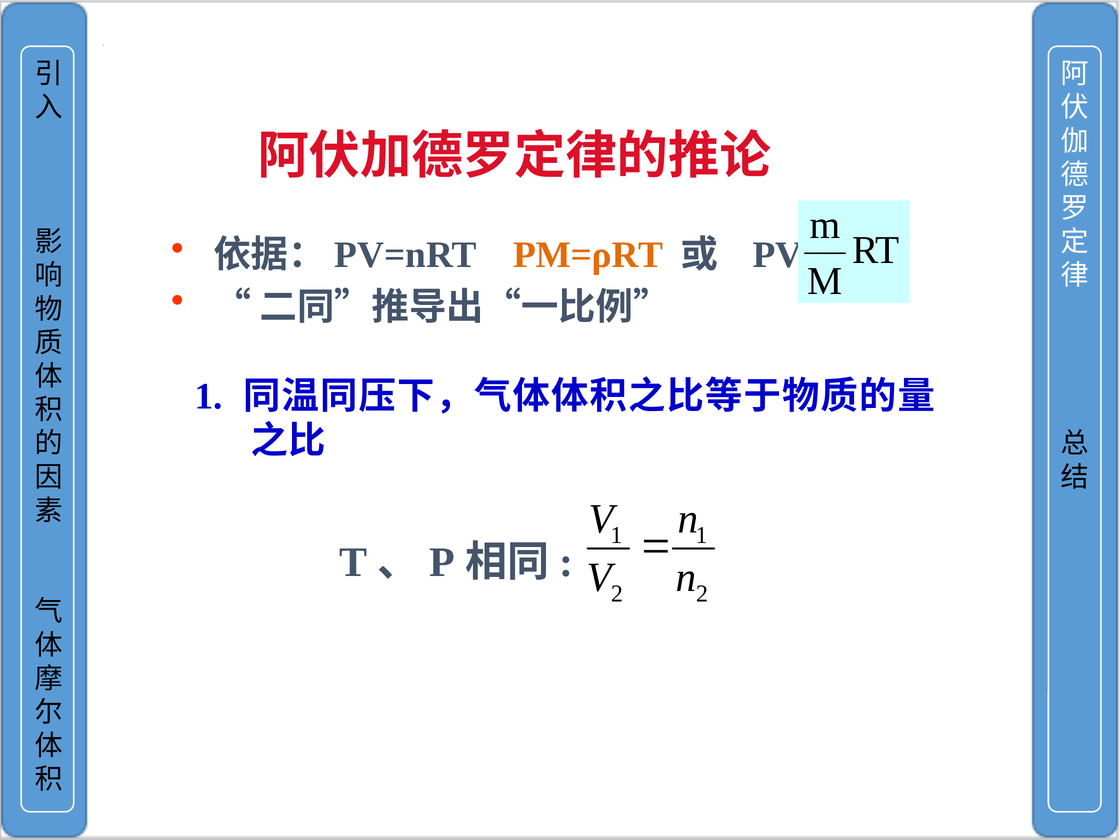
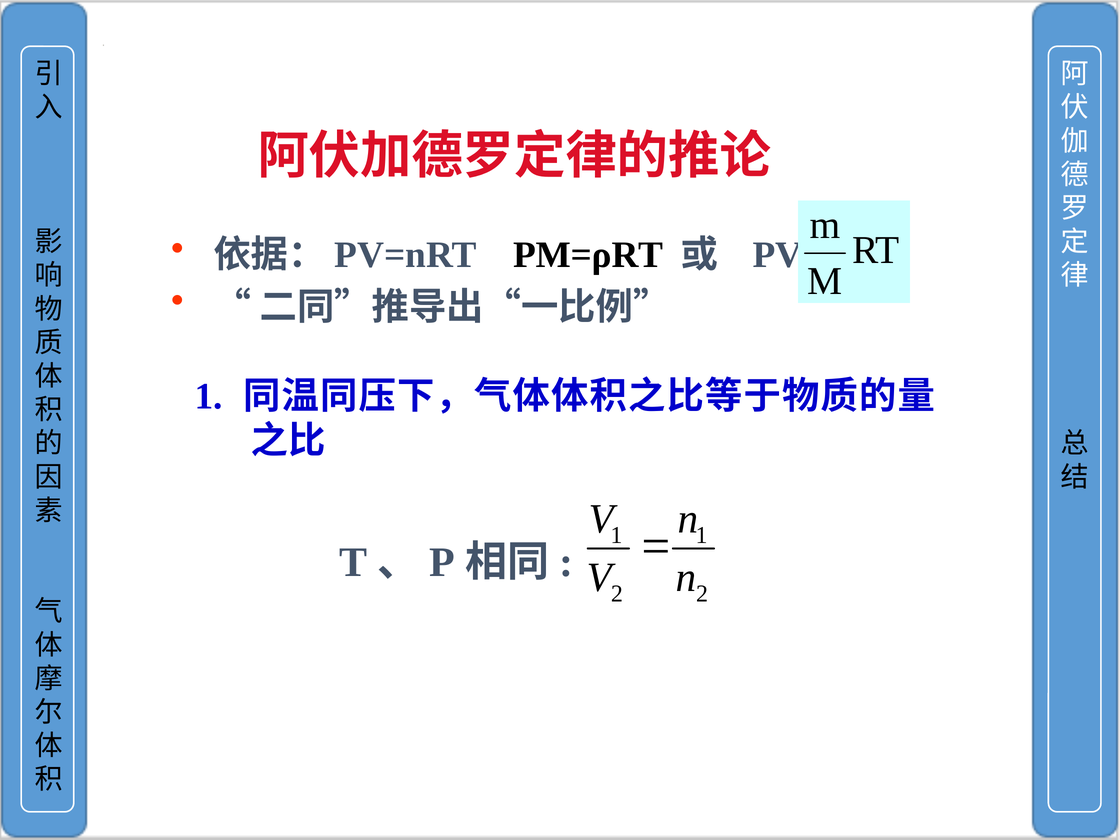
PM=ρRT colour: orange -> black
